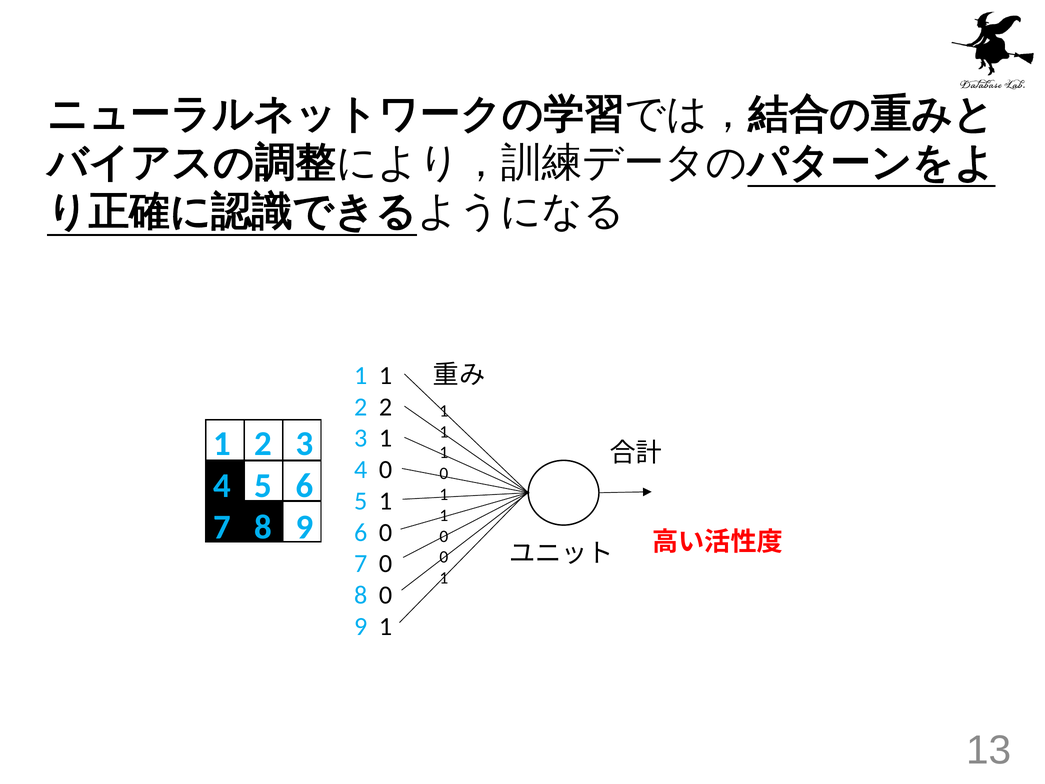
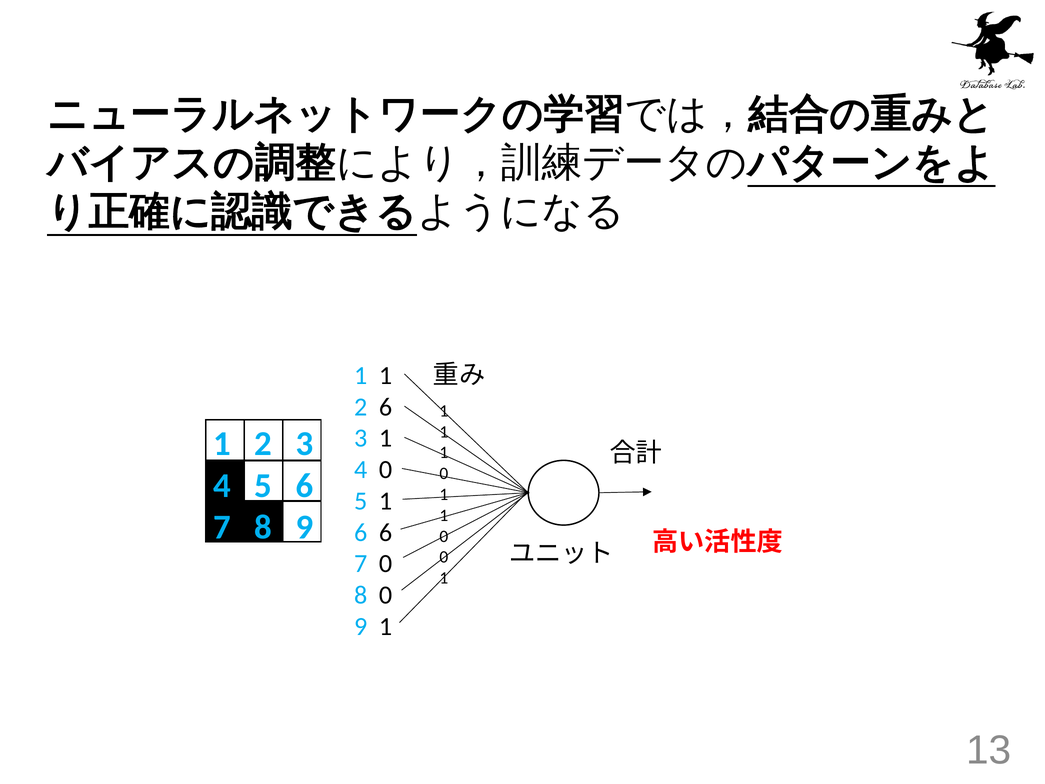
2 2: 2 -> 6
6 0: 0 -> 6
